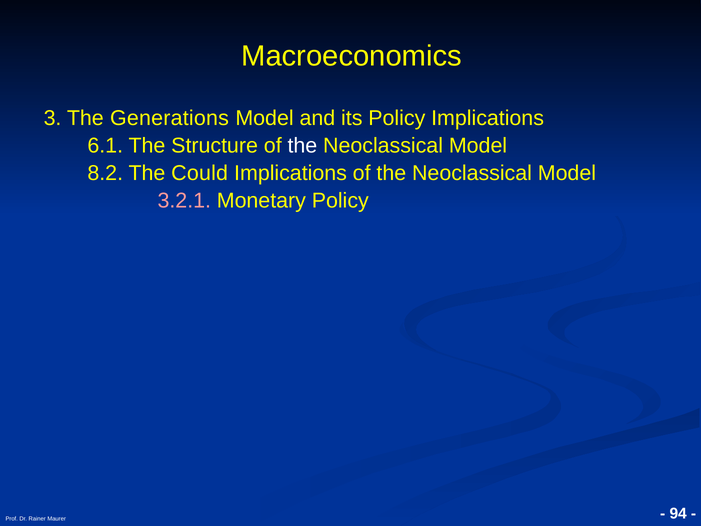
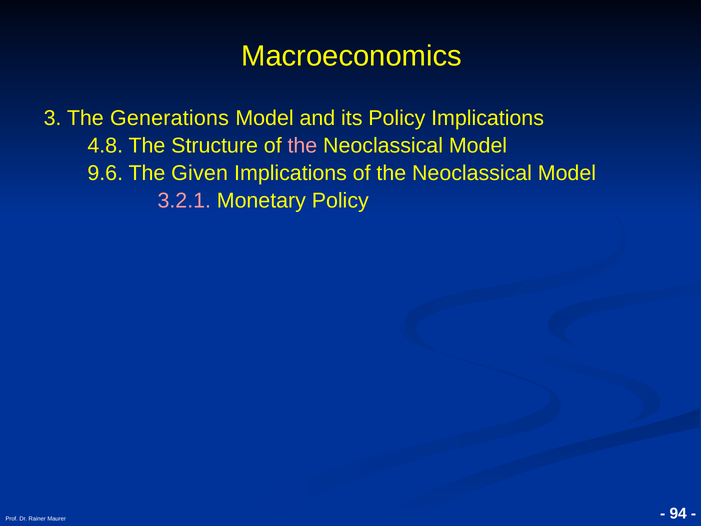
6.1: 6.1 -> 4.8
the at (302, 146) colour: white -> pink
8.2: 8.2 -> 9.6
Could: Could -> Given
